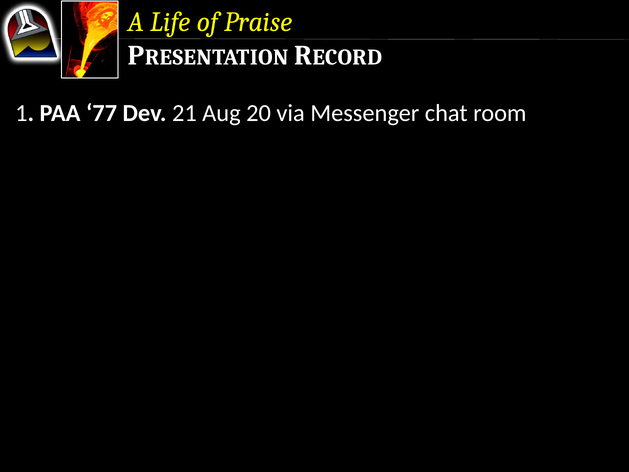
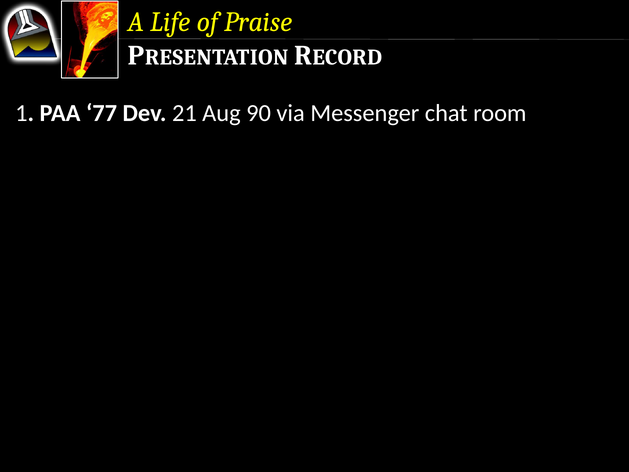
20: 20 -> 90
